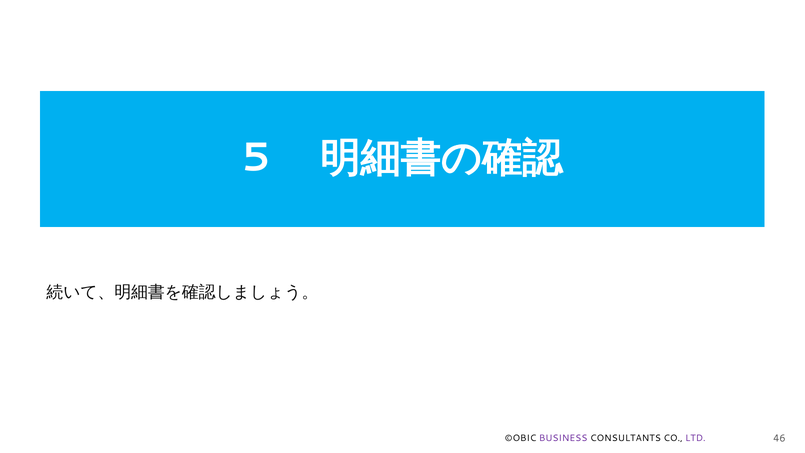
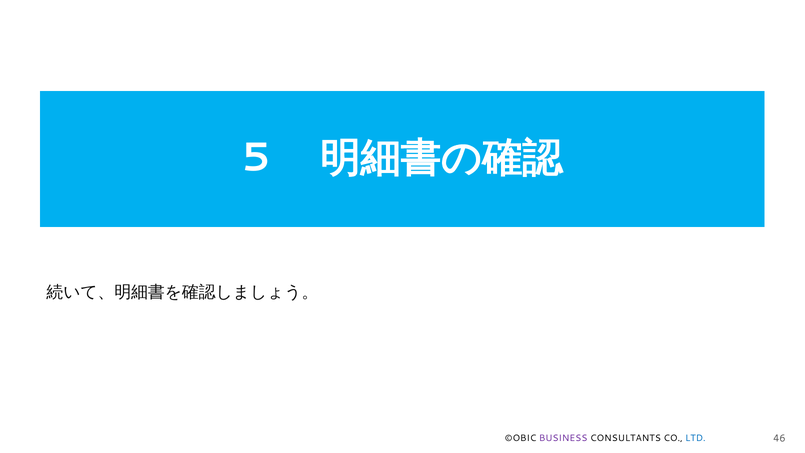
LTD colour: purple -> blue
